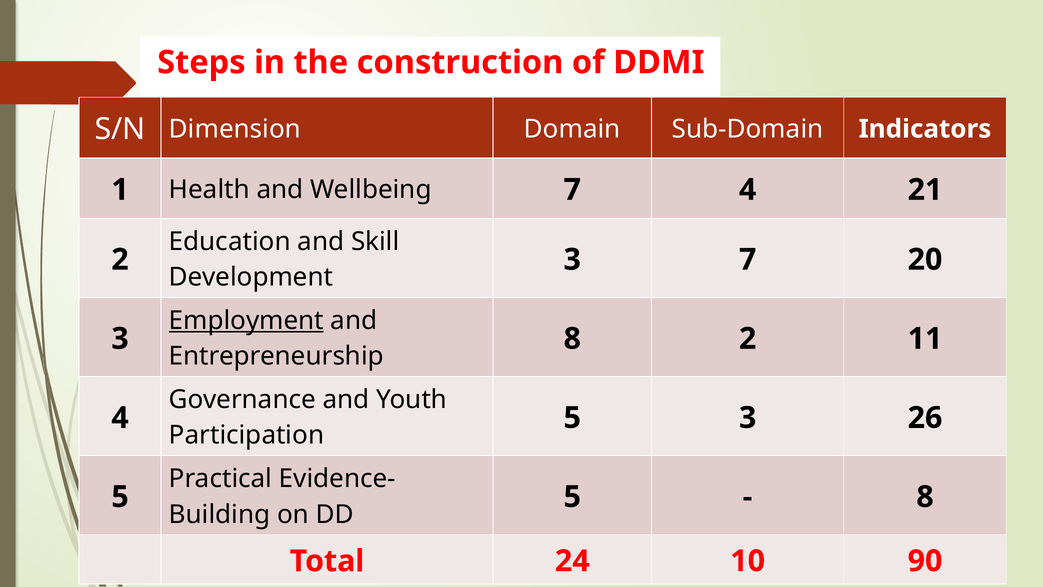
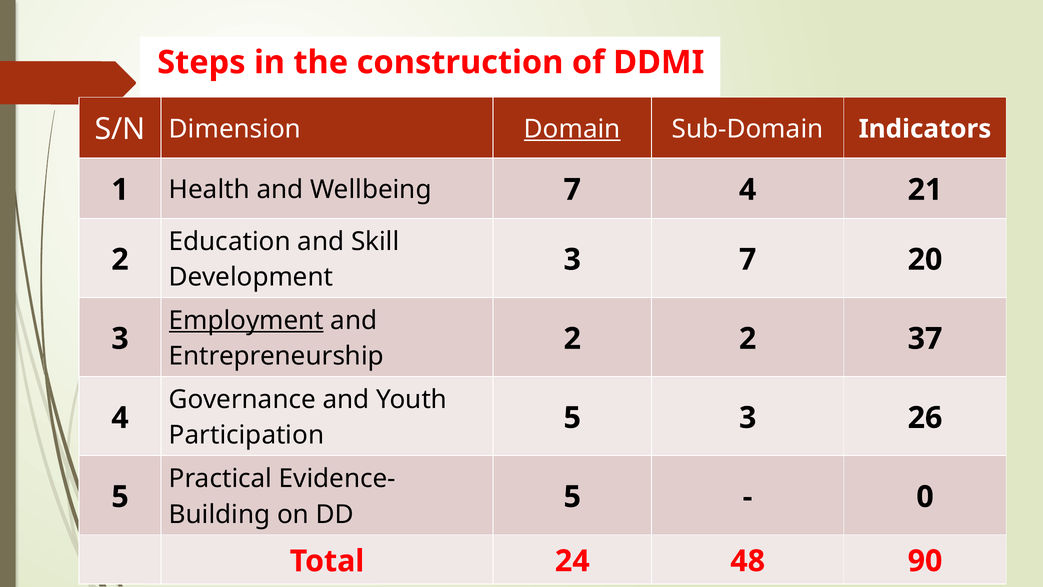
Domain underline: none -> present
Entrepreneurship 8: 8 -> 2
11: 11 -> 37
8 at (925, 497): 8 -> 0
10: 10 -> 48
